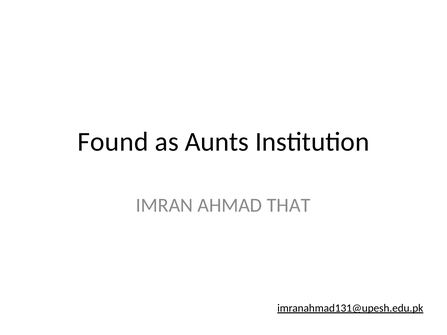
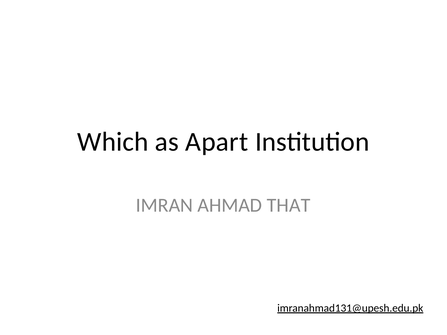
Found: Found -> Which
Aunts: Aunts -> Apart
